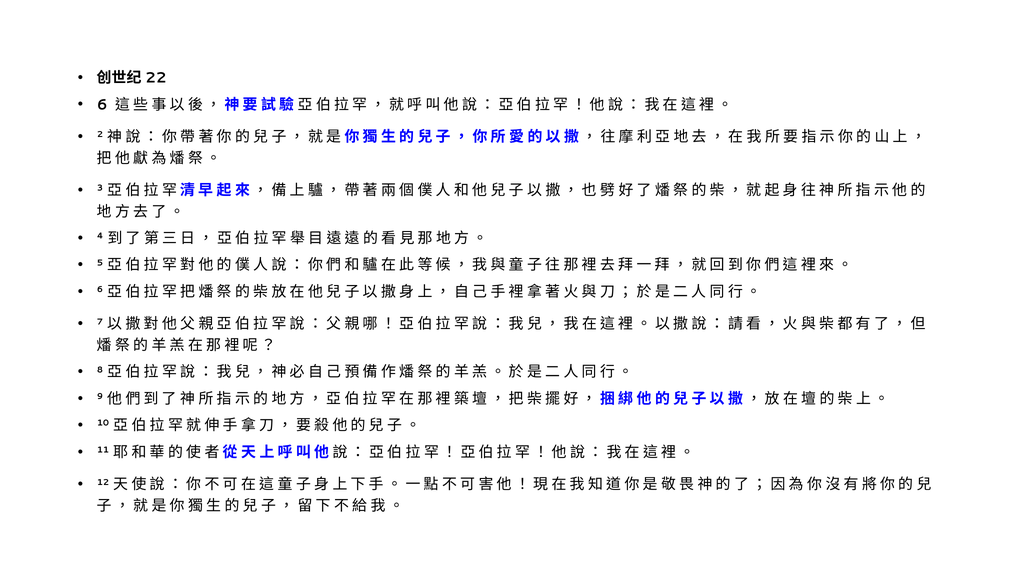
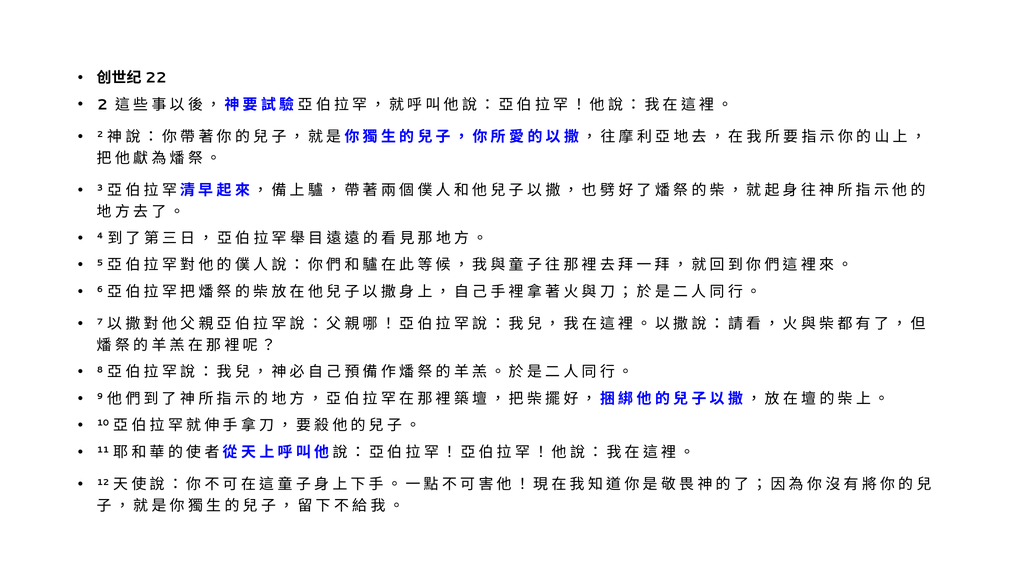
6 at (102, 105): 6 -> 2
